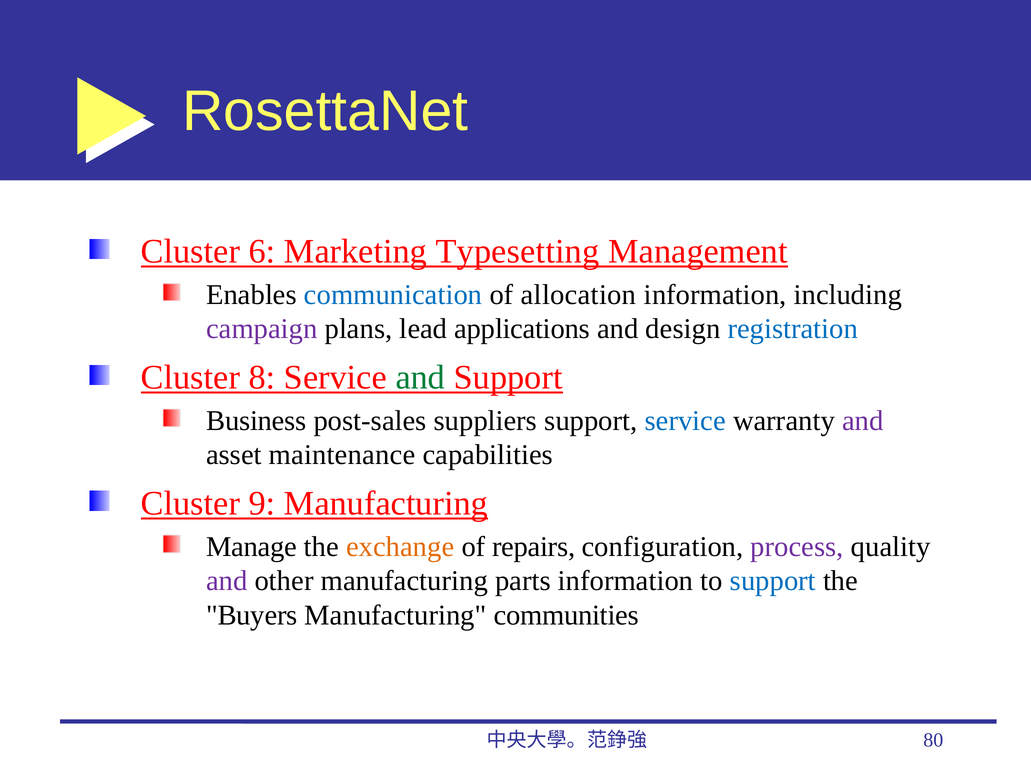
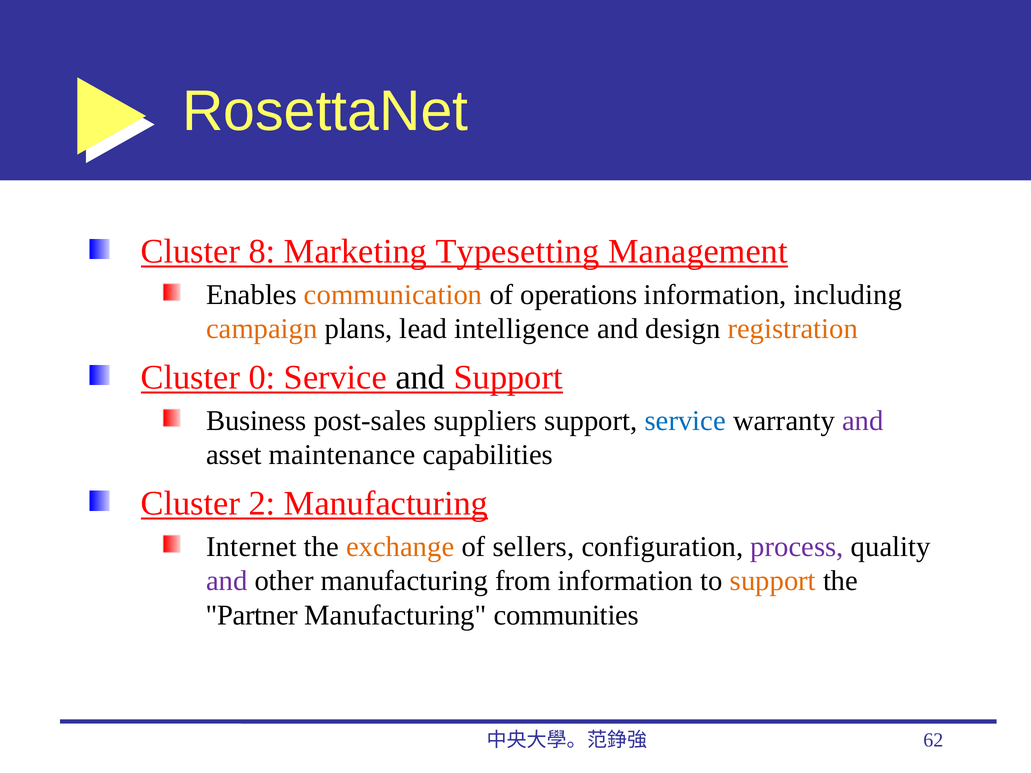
6: 6 -> 8
communication colour: blue -> orange
allocation: allocation -> operations
campaign colour: purple -> orange
applications: applications -> intelligence
registration colour: blue -> orange
8: 8 -> 0
and at (420, 378) colour: green -> black
9: 9 -> 2
Manage: Manage -> Internet
repairs: repairs -> sellers
parts: parts -> from
support at (773, 581) colour: blue -> orange
Buyers: Buyers -> Partner
80: 80 -> 62
